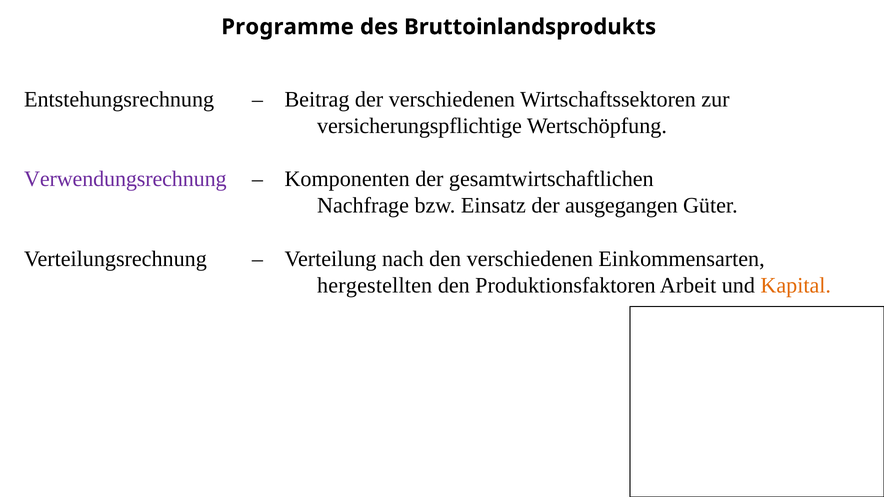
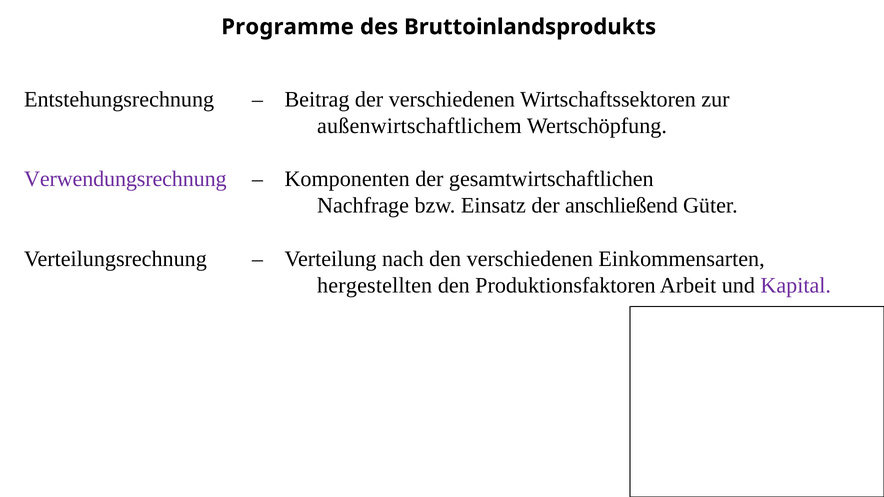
versicherungspflichtige: versicherungspflichtige -> außenwirtschaftlichem
ausgegangen: ausgegangen -> anschließend
Kapital colour: orange -> purple
